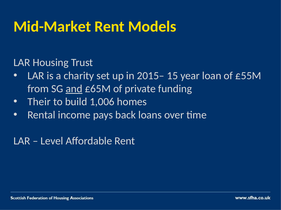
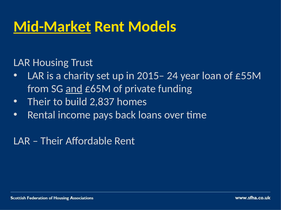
Mid-Market underline: none -> present
15: 15 -> 24
1,006: 1,006 -> 2,837
Level at (52, 141): Level -> Their
